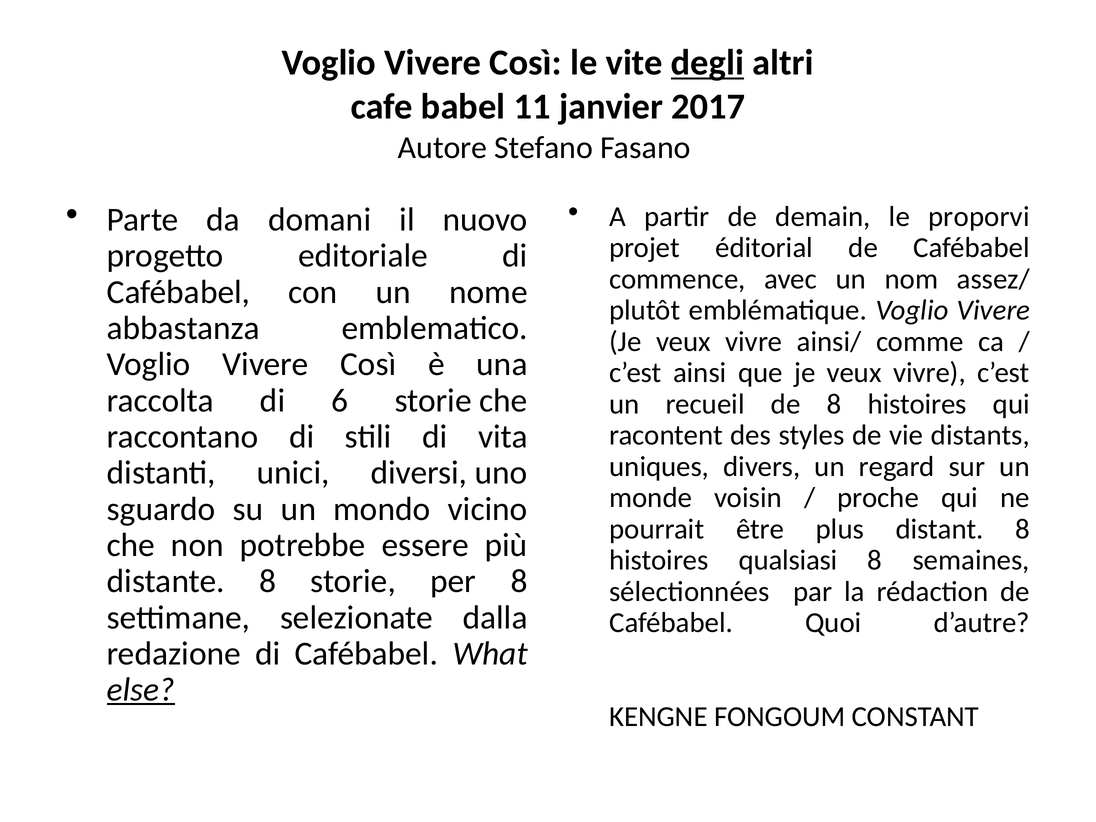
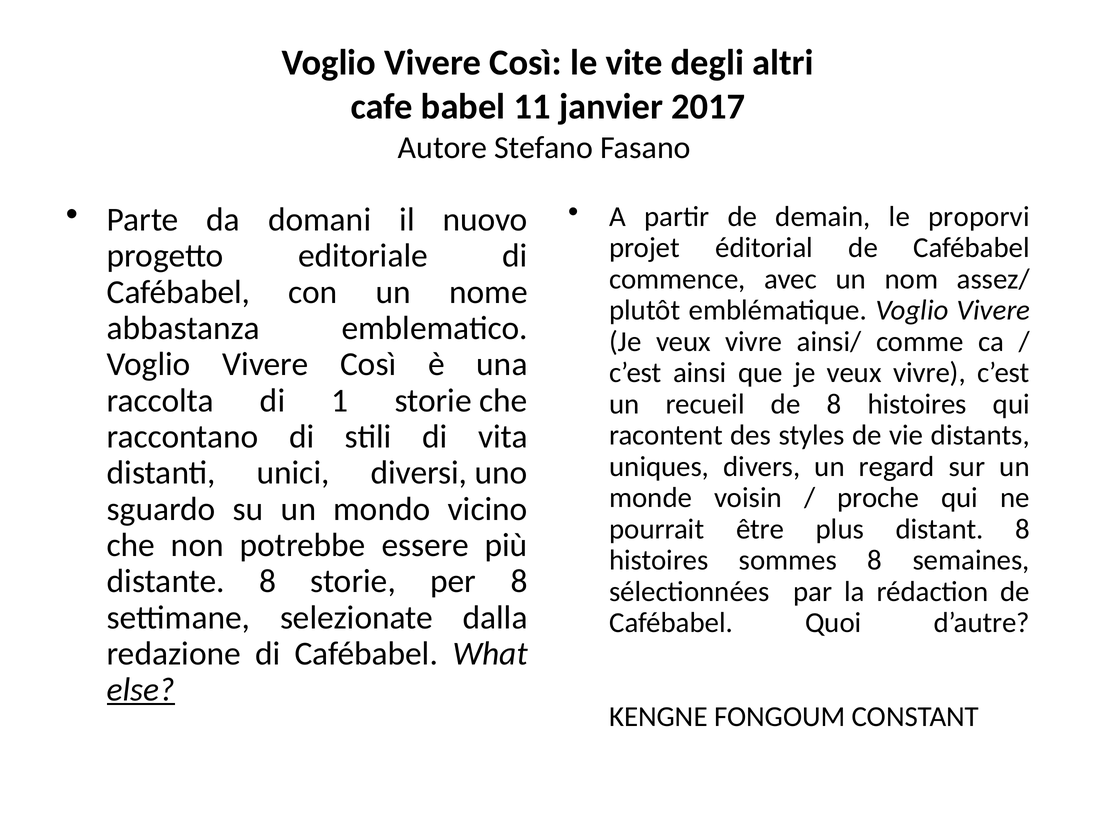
degli underline: present -> none
6: 6 -> 1
qualsiasi: qualsiasi -> sommes
